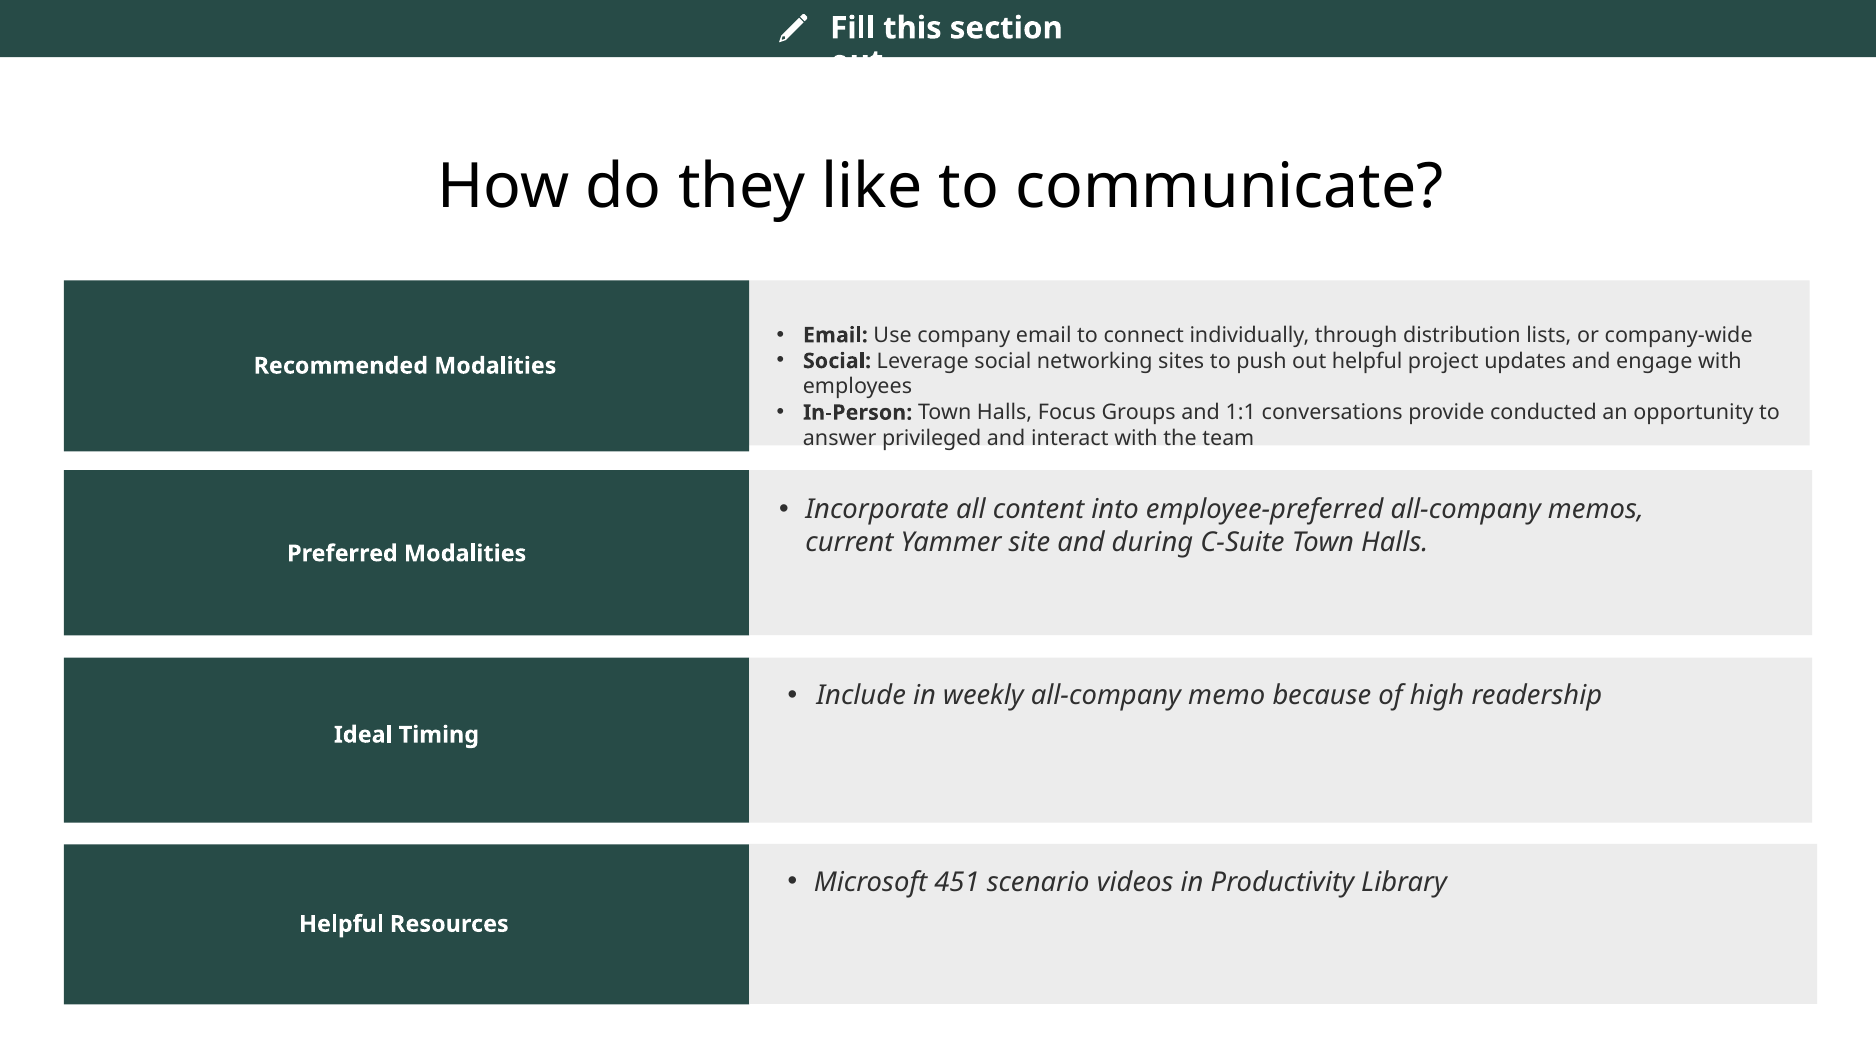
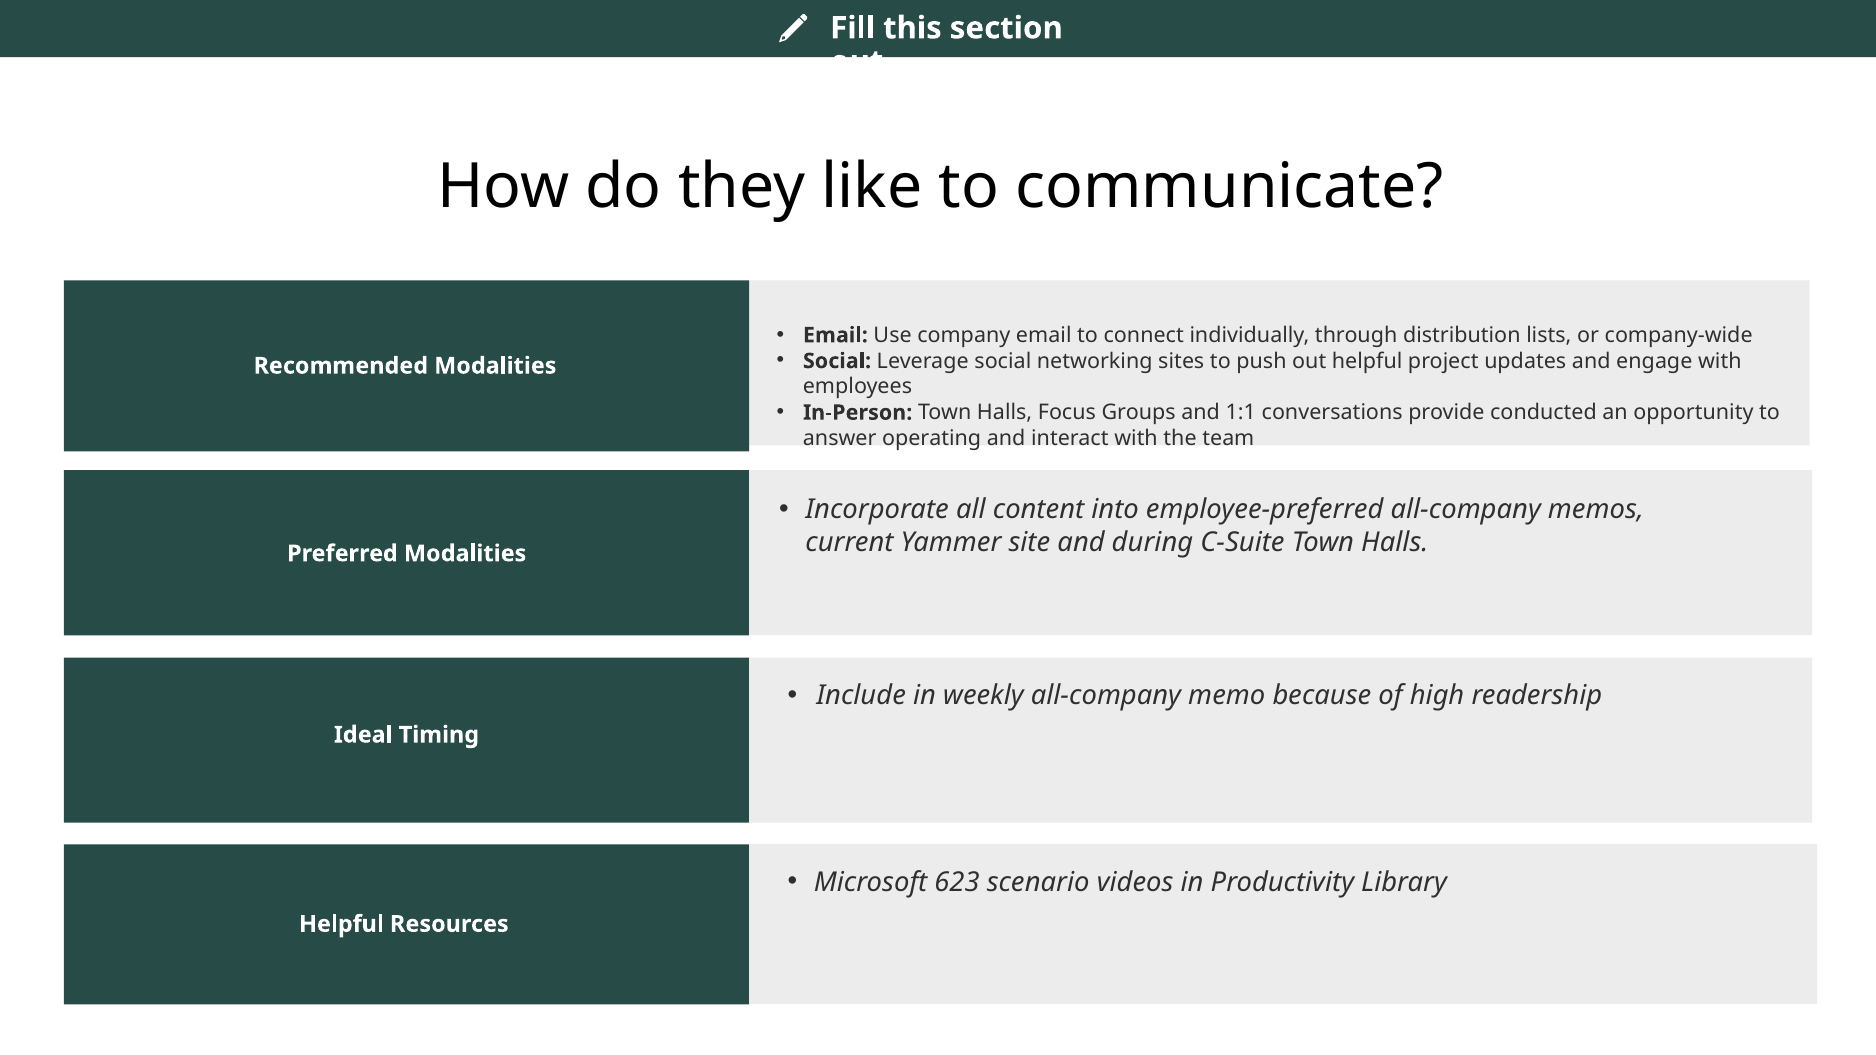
privileged: privileged -> operating
451: 451 -> 623
